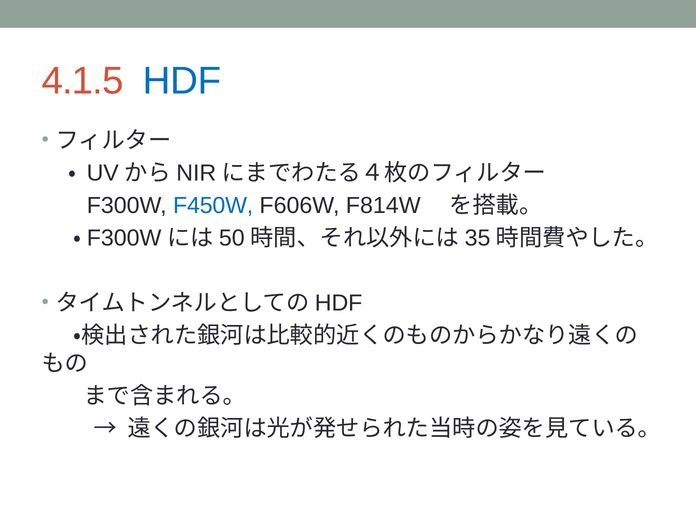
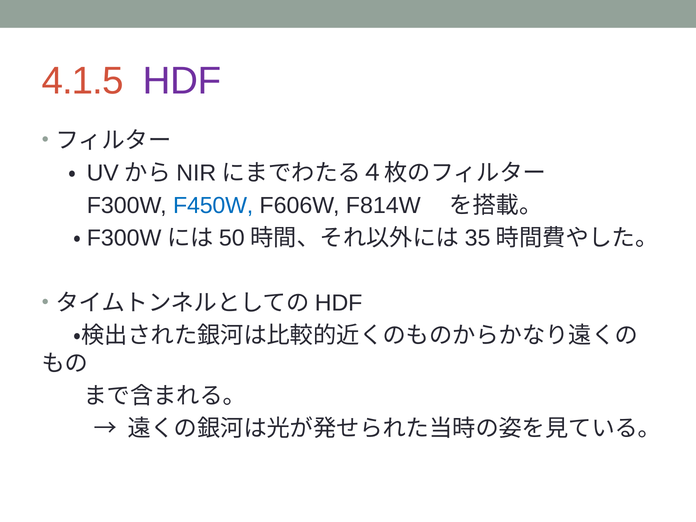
HDF colour: blue -> purple
